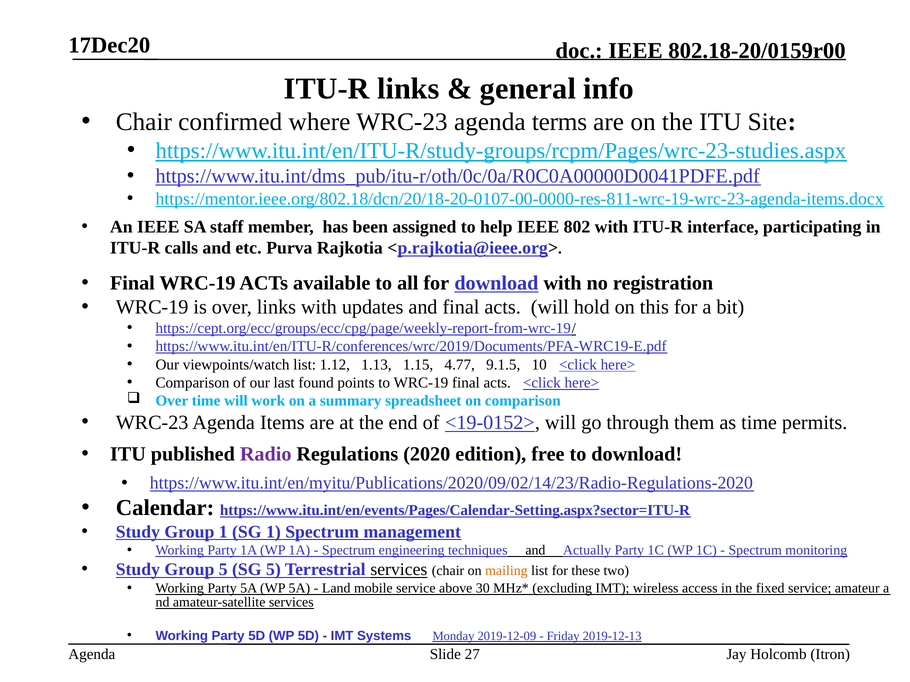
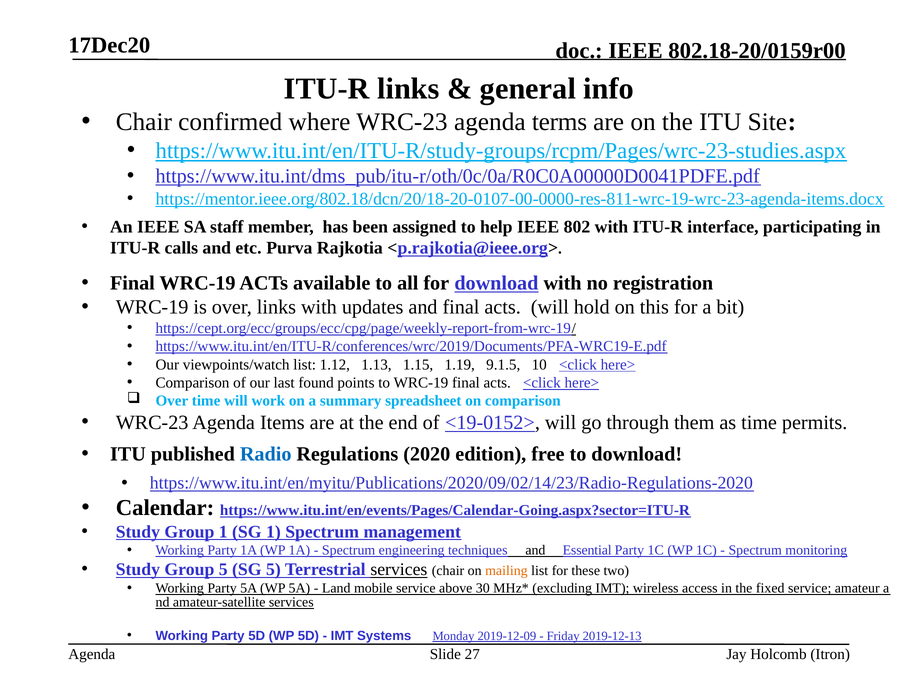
4.77: 4.77 -> 1.19
Radio colour: purple -> blue
https://www.itu.int/en/events/Pages/Calendar-Setting.aspx?sector=ITU-R: https://www.itu.int/en/events/Pages/Calendar-Setting.aspx?sector=ITU-R -> https://www.itu.int/en/events/Pages/Calendar-Going.aspx?sector=ITU-R
Actually: Actually -> Essential
